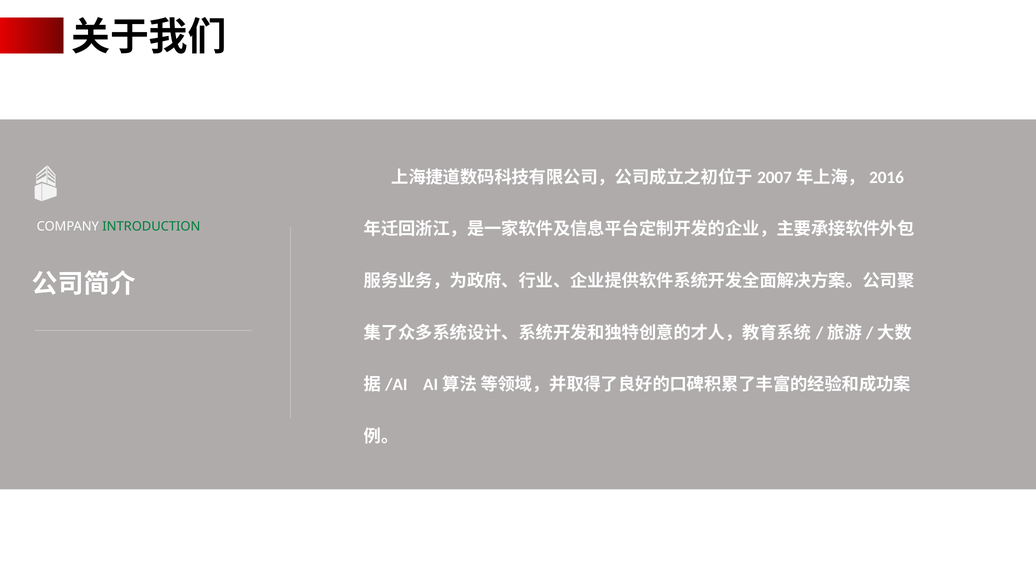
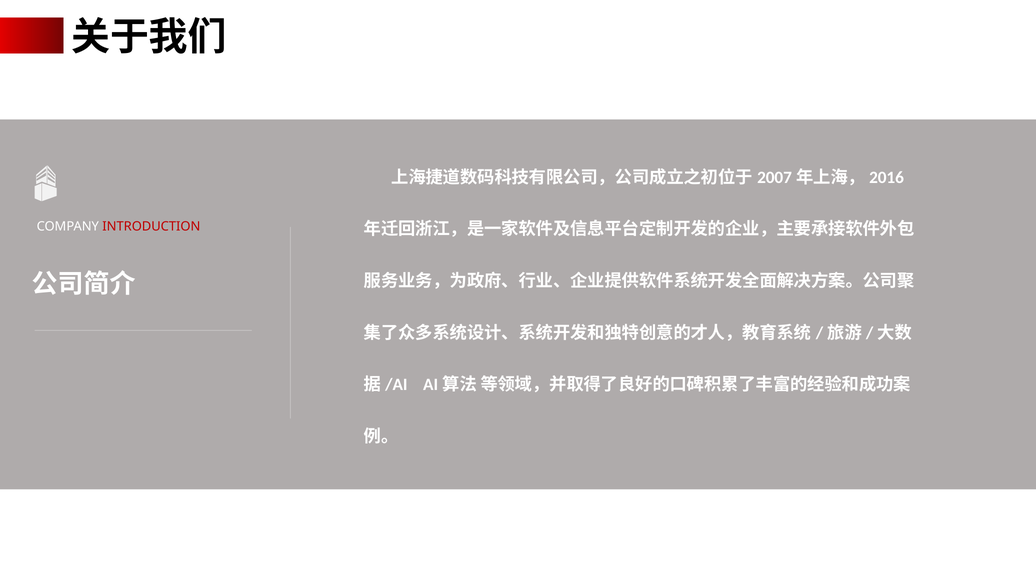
INTRODUCTION colour: green -> red
